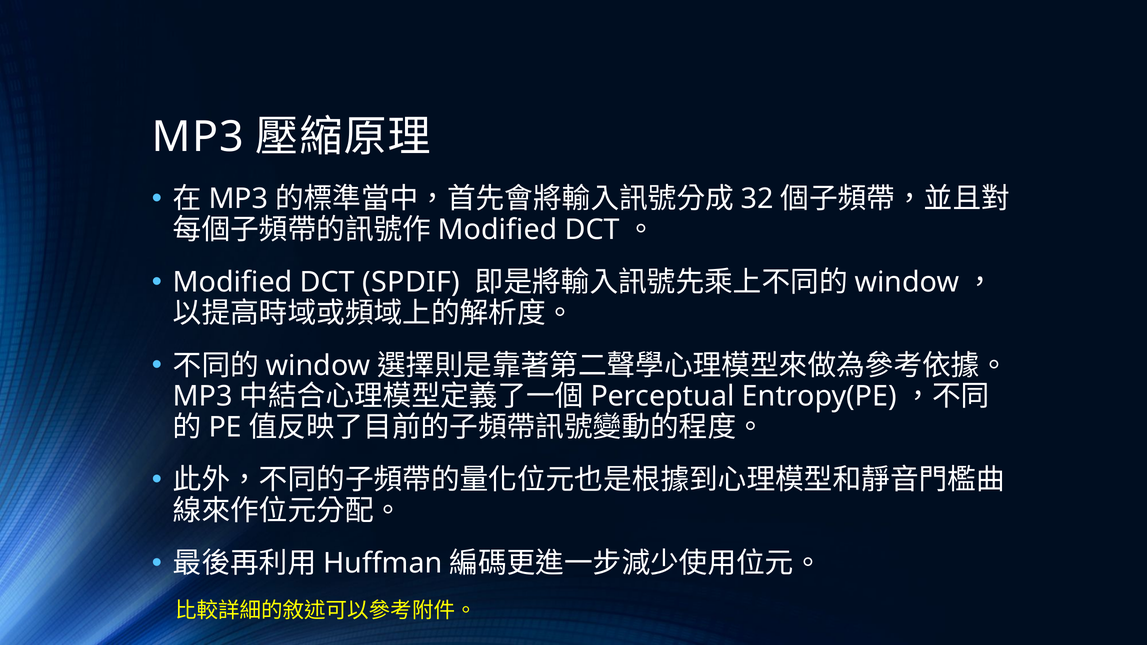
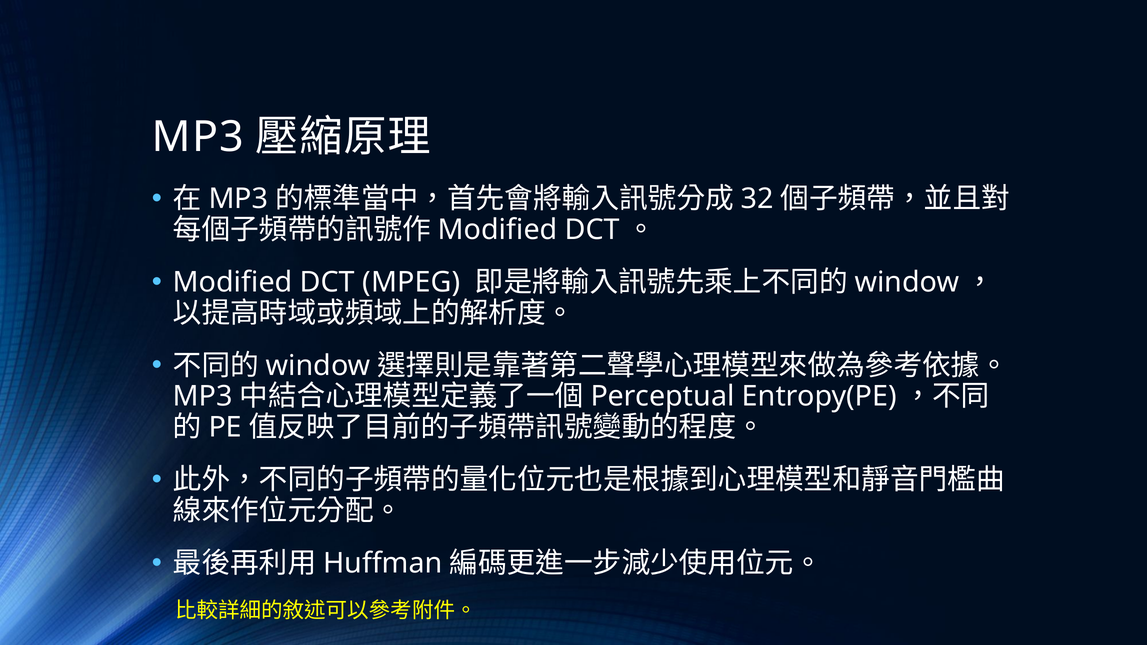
SPDIF: SPDIF -> MPEG
